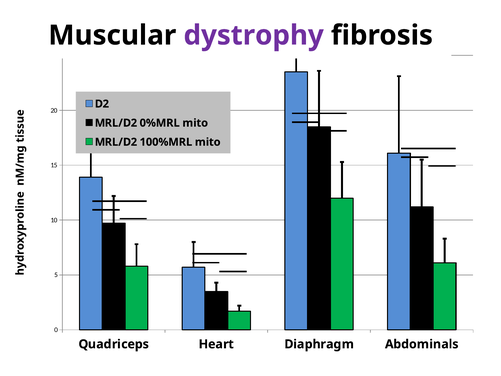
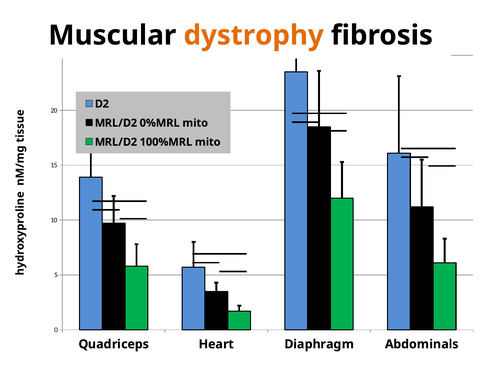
dystrophy colour: purple -> orange
